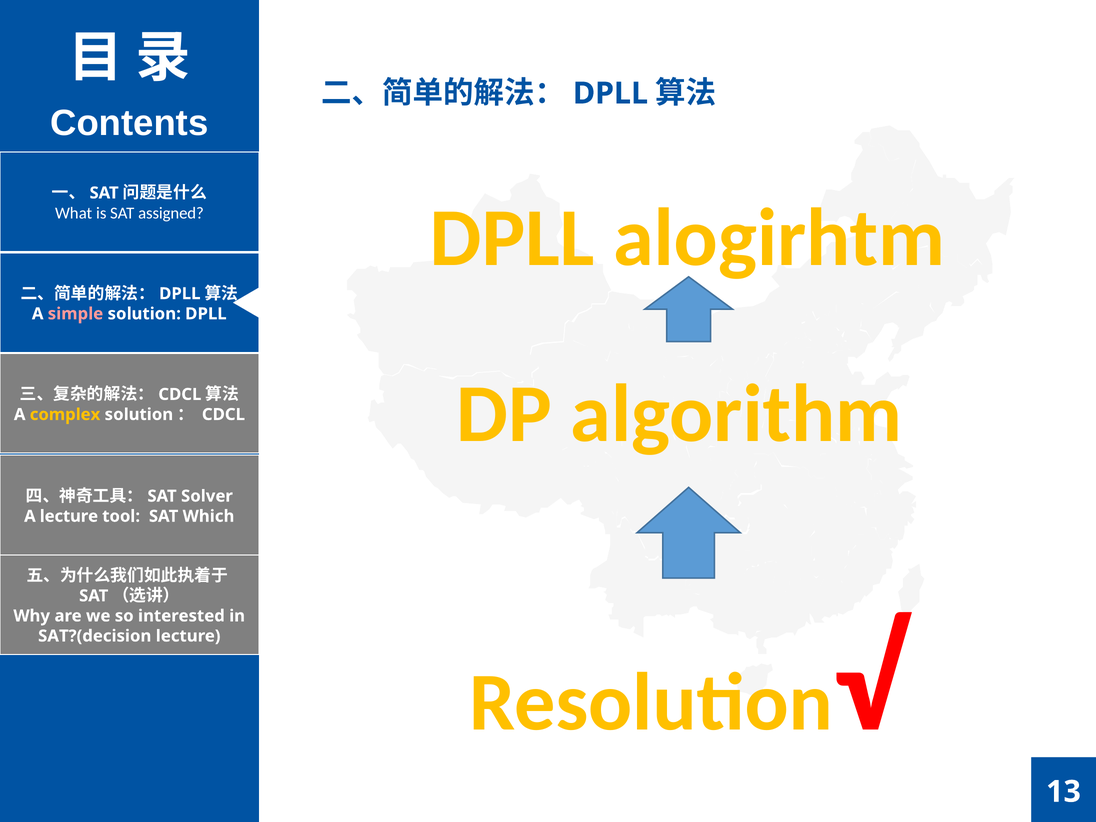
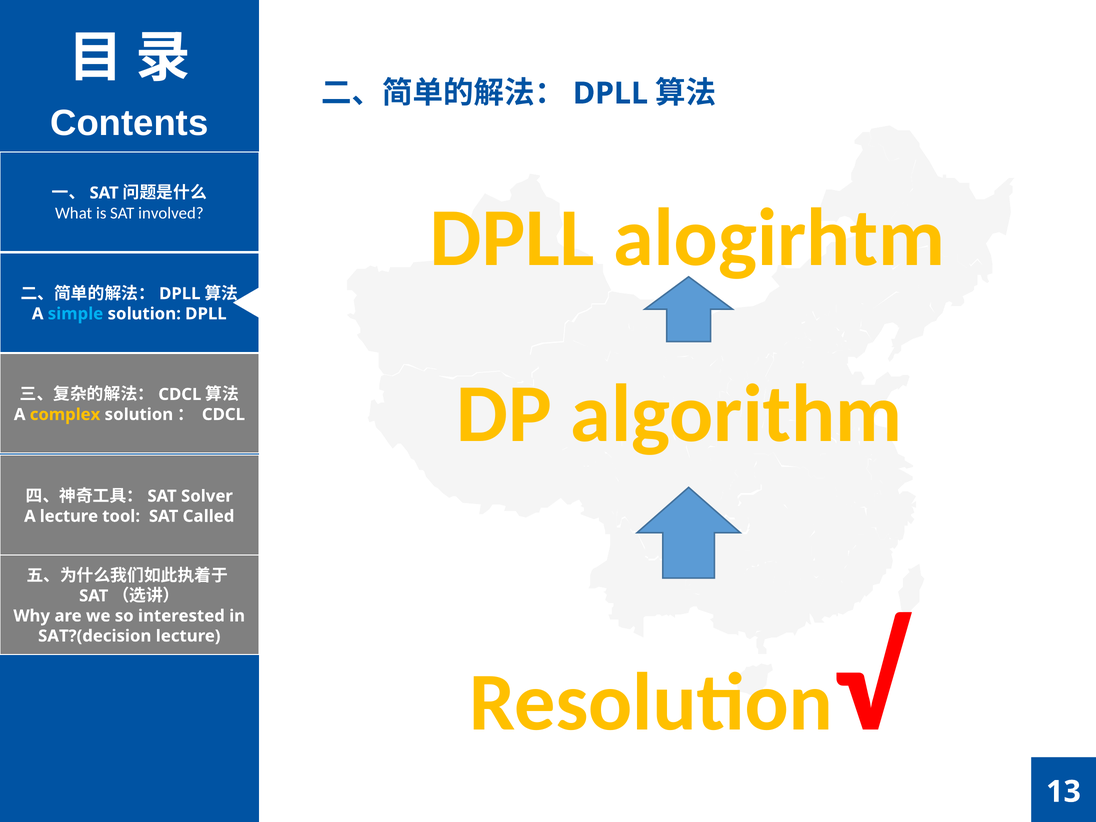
assigned: assigned -> involved
simple colour: pink -> light blue
Which: Which -> Called
